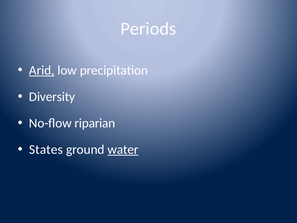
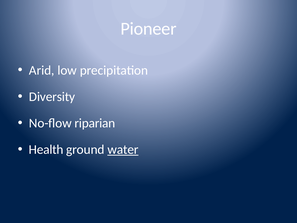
Periods: Periods -> Pioneer
Arid underline: present -> none
States: States -> Health
